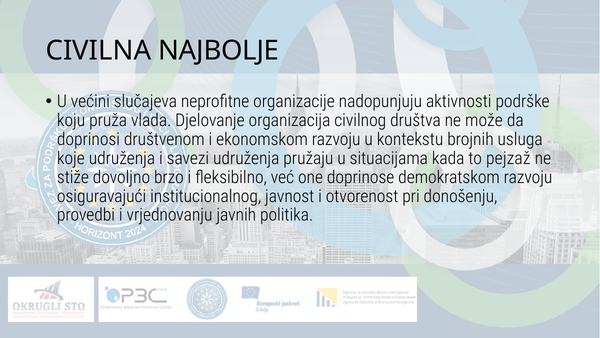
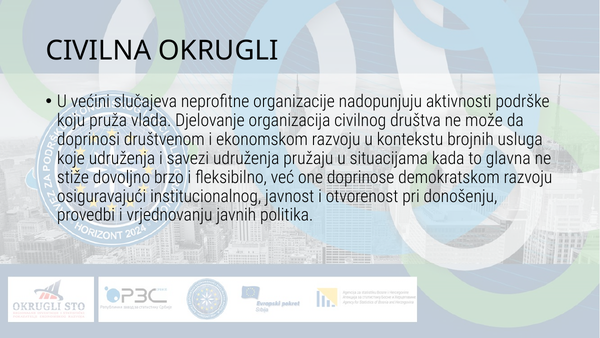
NAJBOLJE: NAJBOLJE -> OKRUGLI
pejzaž: pejzaž -> glavna
